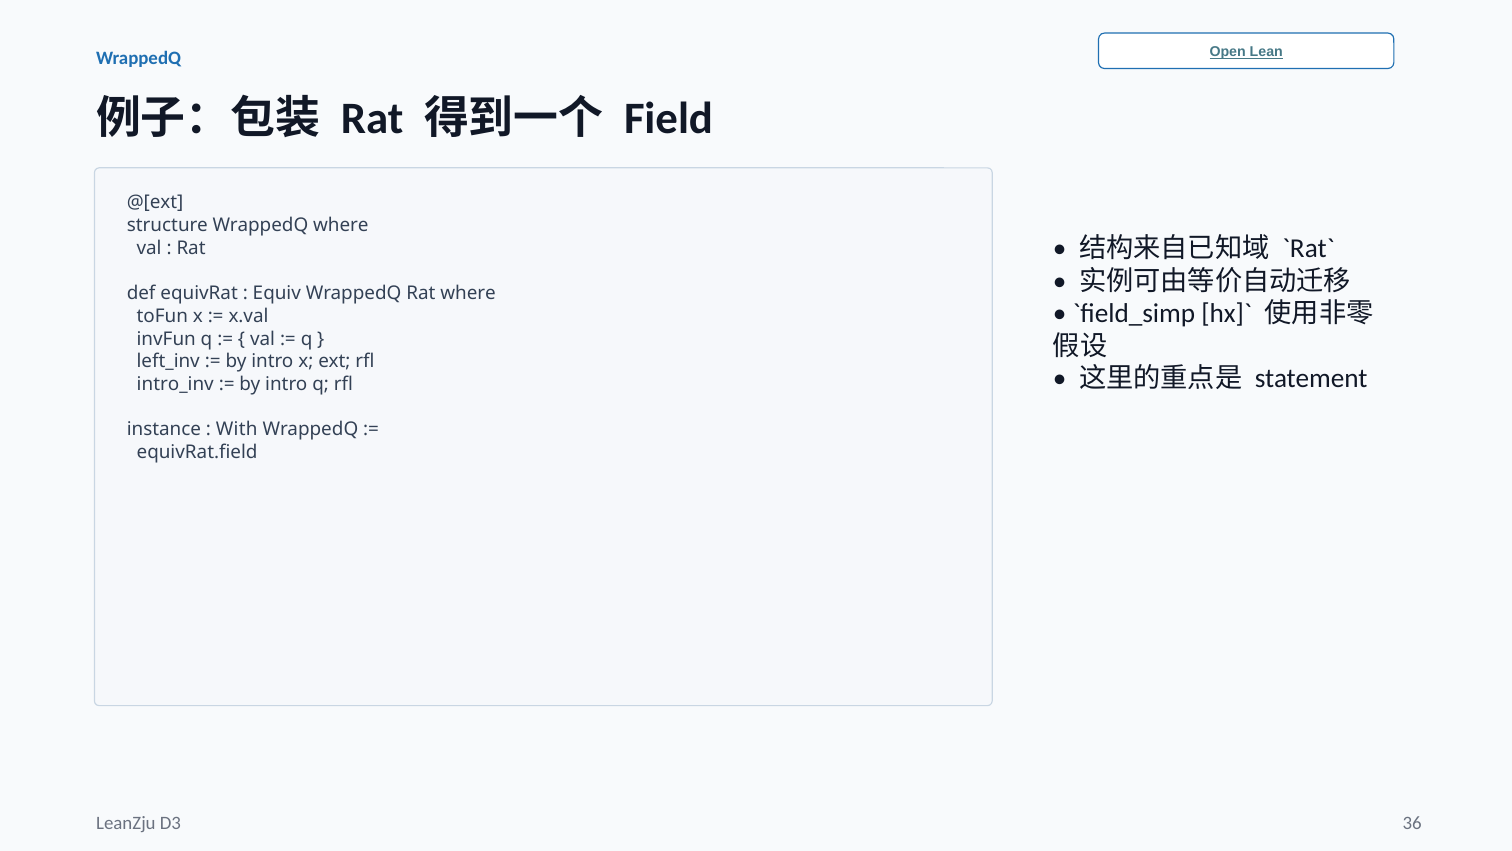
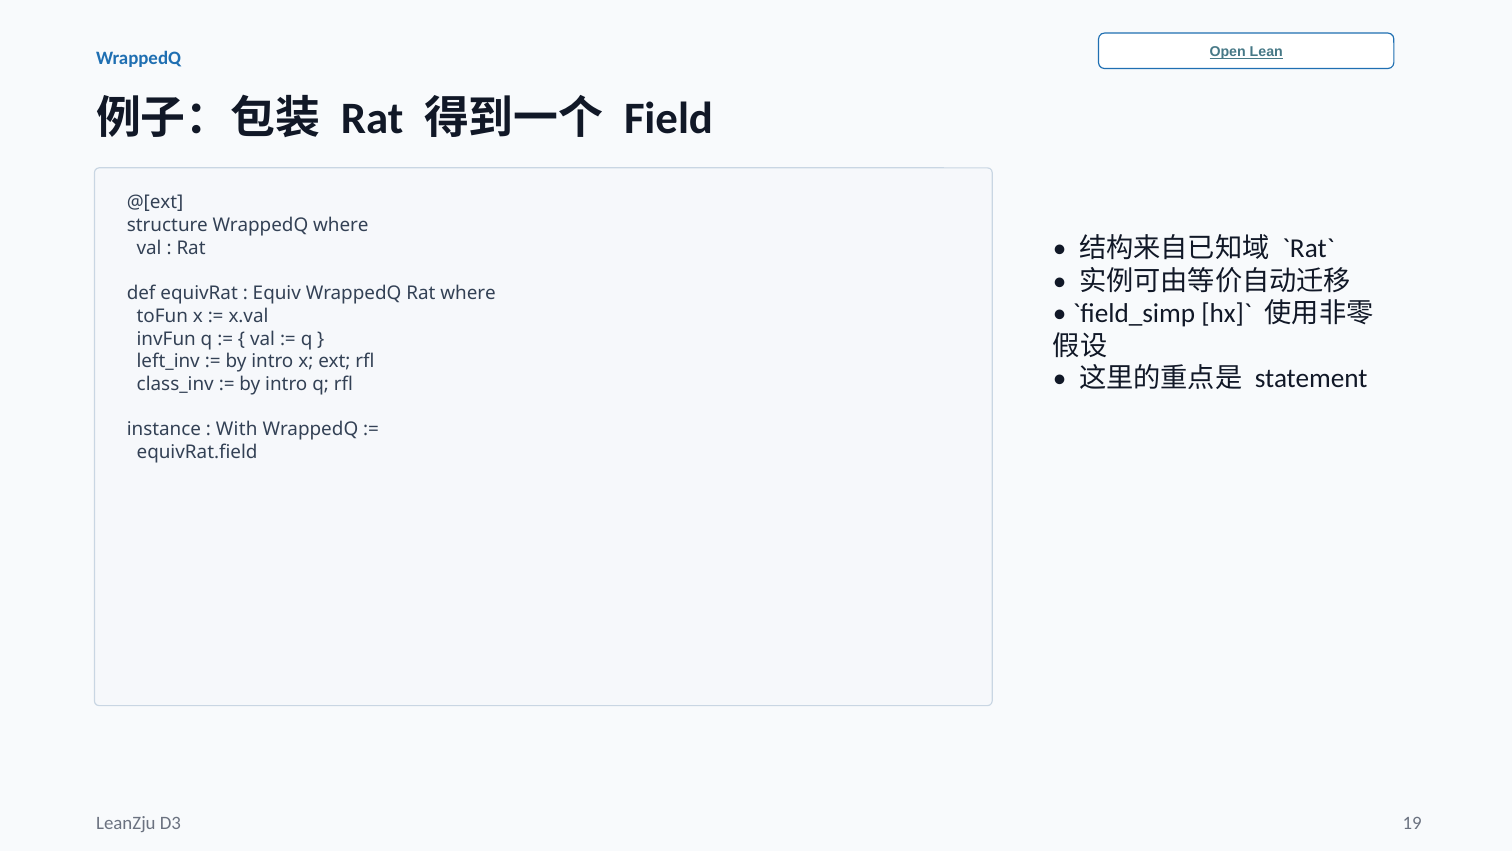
intro_inv: intro_inv -> class_inv
36: 36 -> 19
